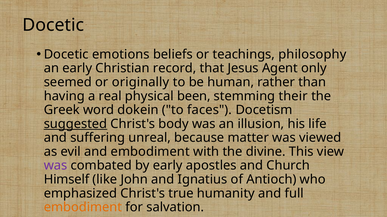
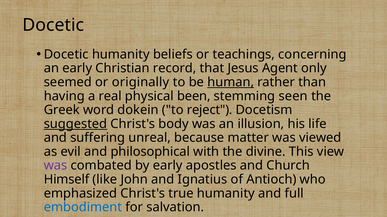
Docetic emotions: emotions -> humanity
philosophy: philosophy -> concerning
human underline: none -> present
their: their -> seen
faces: faces -> reject
and embodiment: embodiment -> philosophical
embodiment at (83, 208) colour: orange -> blue
